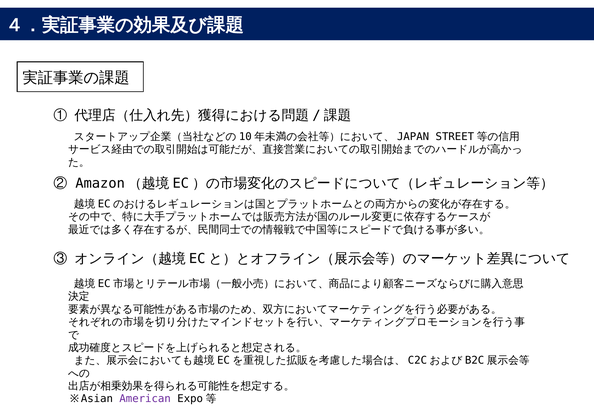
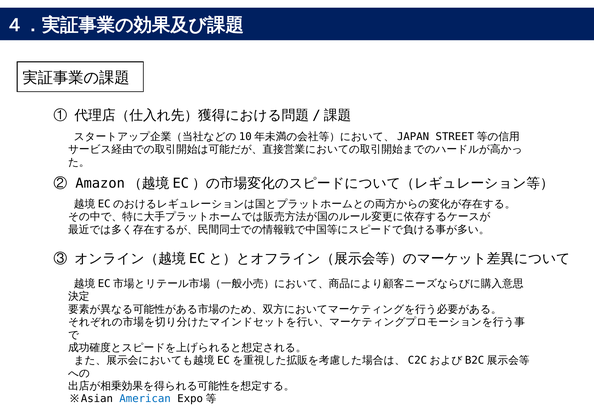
American colour: purple -> blue
